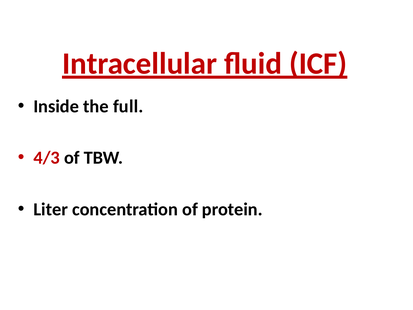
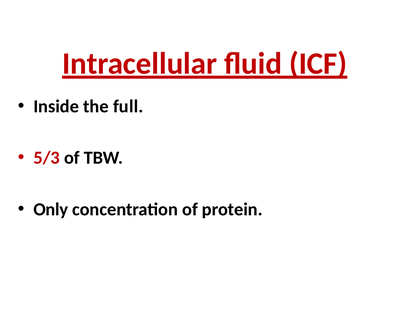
4/3: 4/3 -> 5/3
Liter: Liter -> Only
